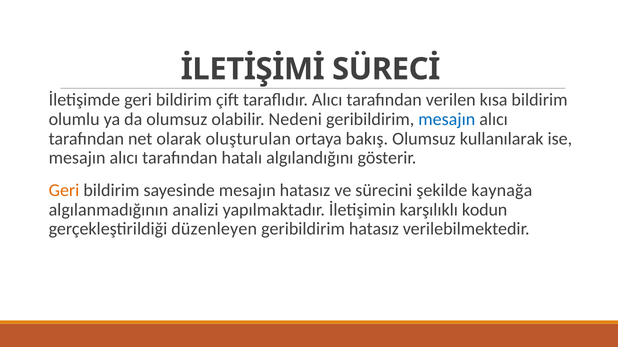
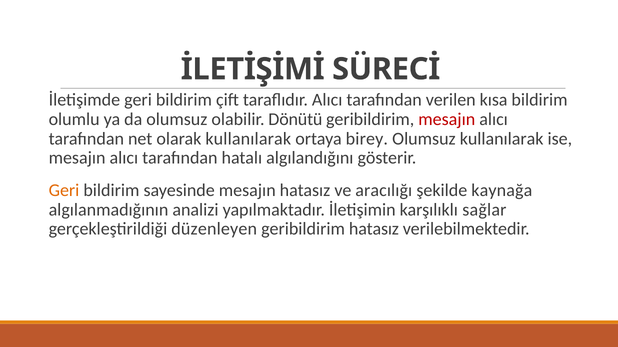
Nedeni: Nedeni -> Dönütü
mesajın at (447, 119) colour: blue -> red
olarak oluşturulan: oluşturulan -> kullanılarak
bakış: bakış -> birey
sürecini: sürecini -> aracılığı
kodun: kodun -> sağlar
